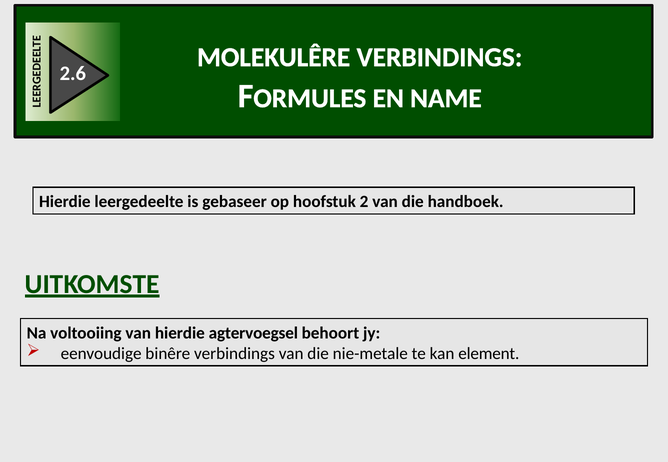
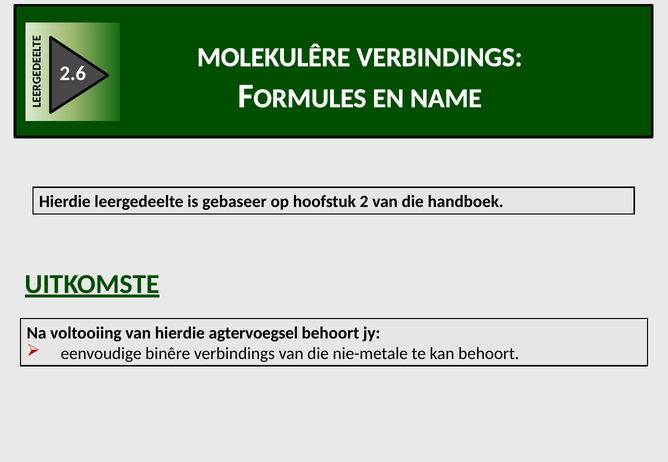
kan element: element -> behoort
